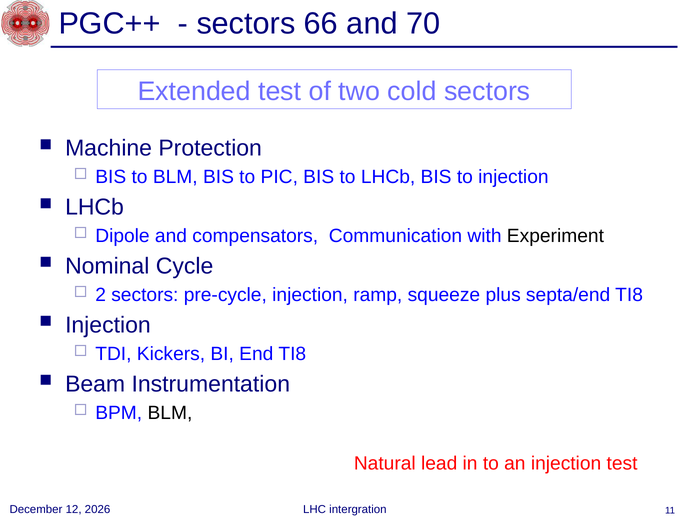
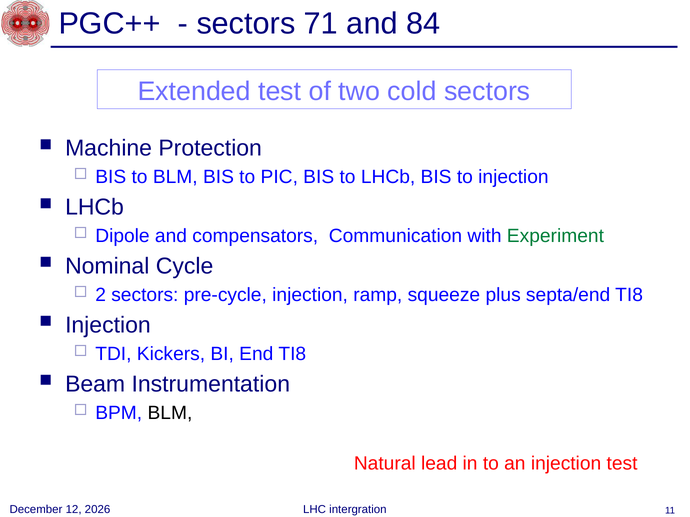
66: 66 -> 71
70: 70 -> 84
Experiment colour: black -> green
